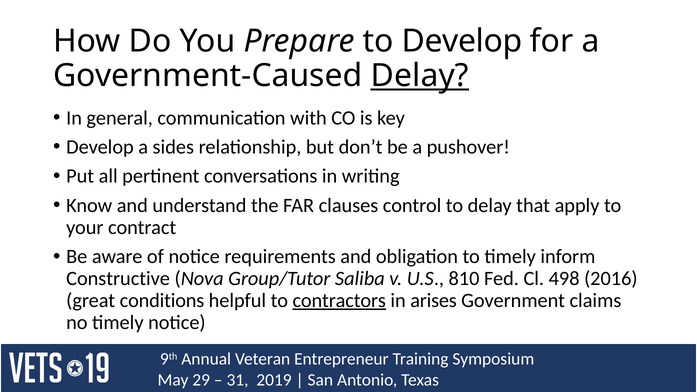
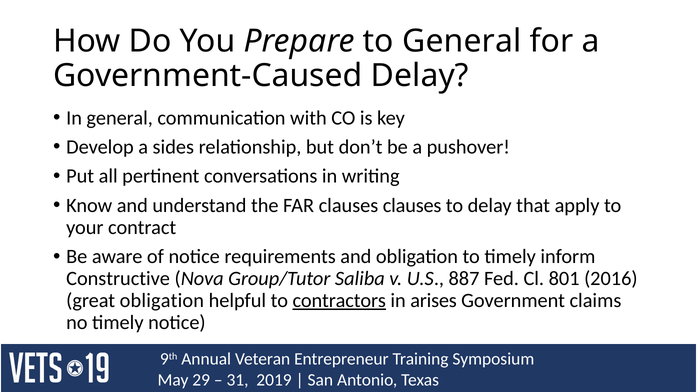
to Develop: Develop -> General
Delay at (420, 76) underline: present -> none
clauses control: control -> clauses
810: 810 -> 887
498: 498 -> 801
conditions at (162, 301): conditions -> obligation
